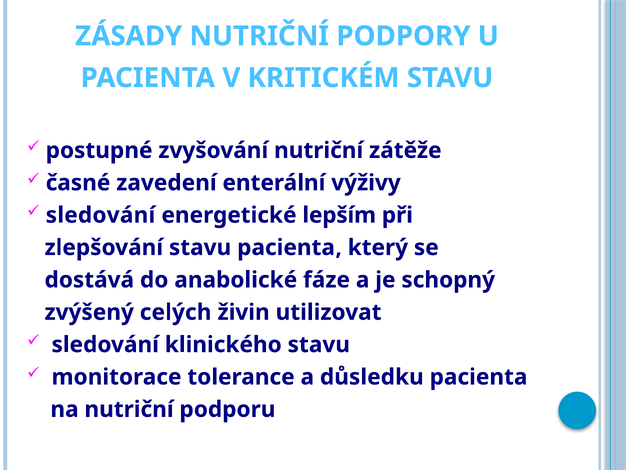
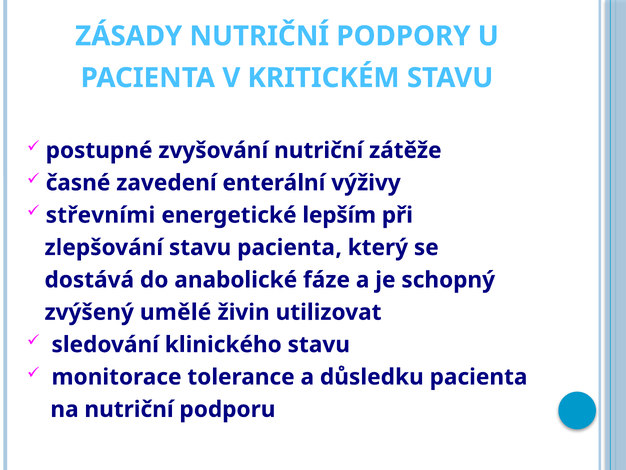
sledování at (100, 215): sledování -> střevními
celých: celých -> umělé
